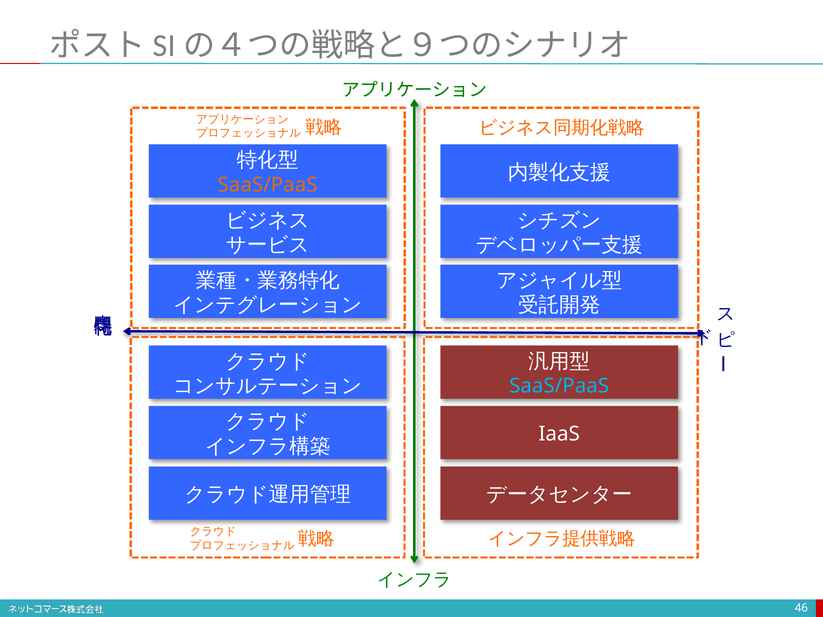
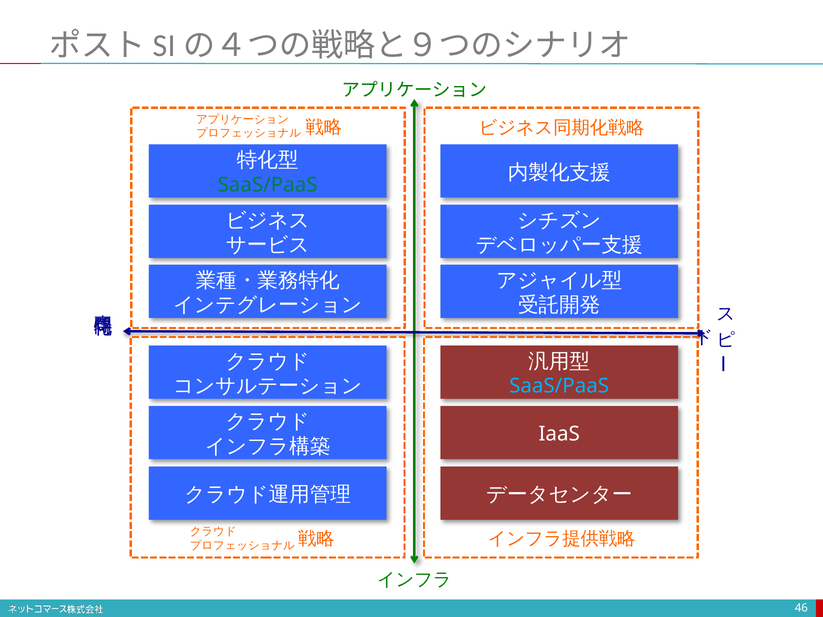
SaaS/PaaS at (268, 185) colour: orange -> green
